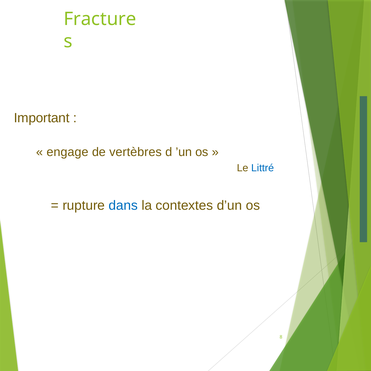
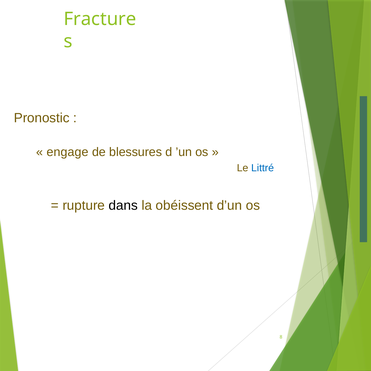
Important: Important -> Pronostic
vertèbres: vertèbres -> blessures
dans colour: blue -> black
contextes: contextes -> obéissent
